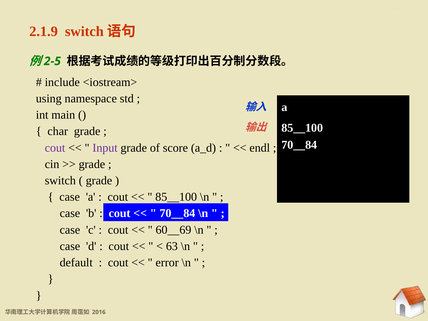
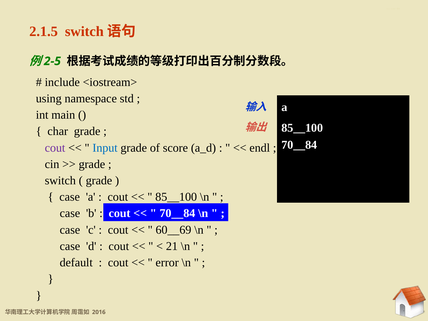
2.1.9: 2.1.9 -> 2.1.5
Input colour: purple -> blue
63: 63 -> 21
